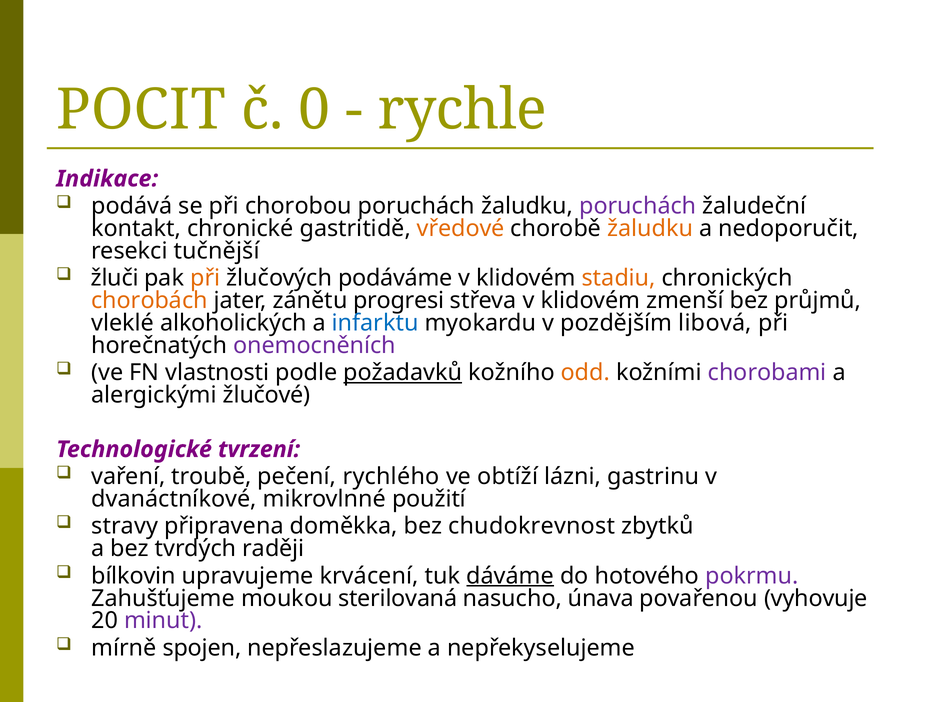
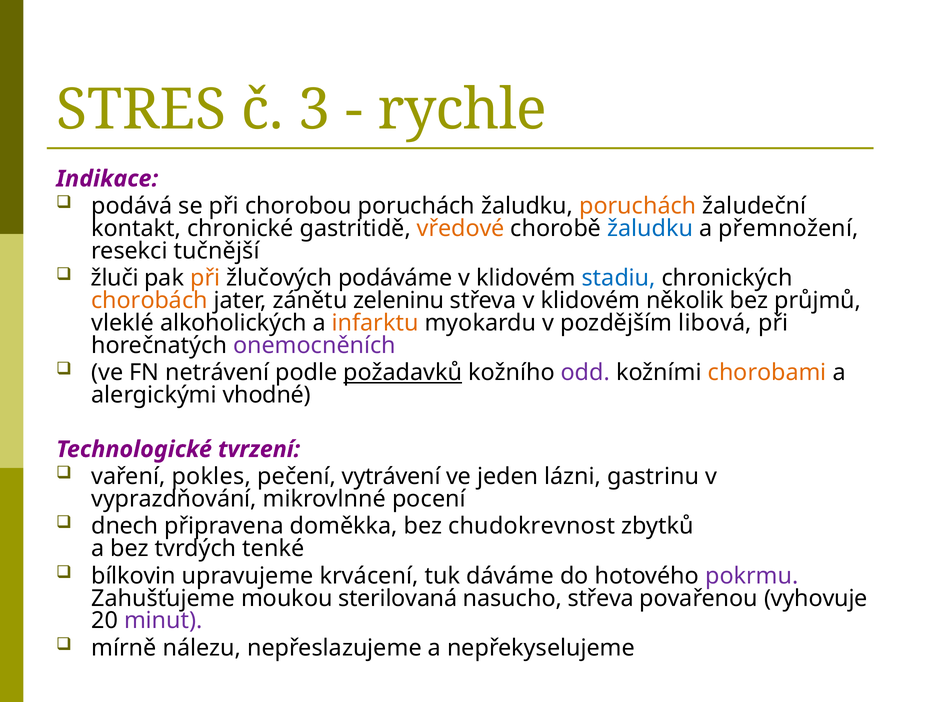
POCIT: POCIT -> STRES
0: 0 -> 3
poruchách at (638, 206) colour: purple -> orange
žaludku at (650, 228) colour: orange -> blue
nedoporučit: nedoporučit -> přemnožení
stadiu colour: orange -> blue
progresi: progresi -> zeleninu
zmenší: zmenší -> několik
infarktu colour: blue -> orange
vlastnosti: vlastnosti -> netrávení
odd colour: orange -> purple
chorobami colour: purple -> orange
žlučové: žlučové -> vhodné
troubě: troubě -> pokles
rychlého: rychlého -> vytrávení
obtíží: obtíží -> jeden
dvanáctníkové: dvanáctníkové -> vyprazdňování
použití: použití -> pocení
stravy: stravy -> dnech
raději: raději -> tenké
dáváme underline: present -> none
nasucho únava: únava -> střeva
spojen: spojen -> nálezu
